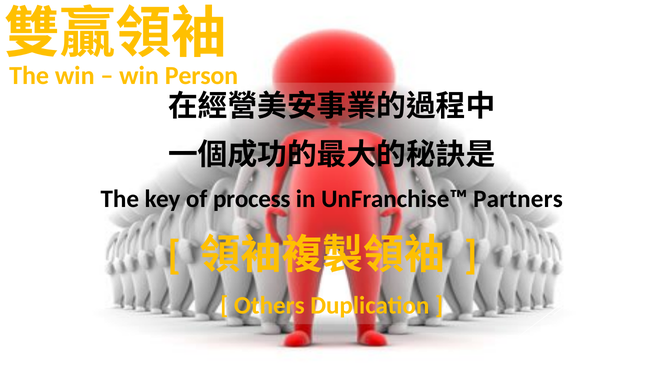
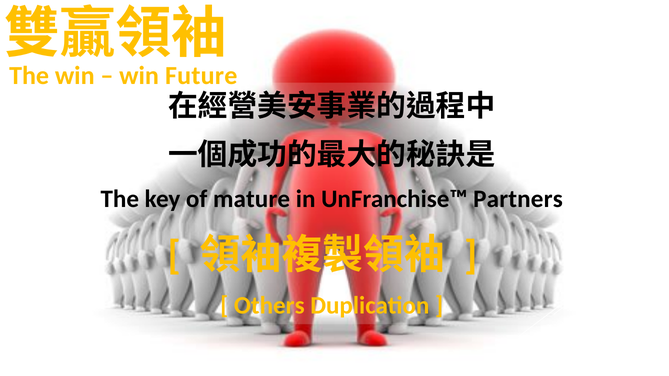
Person: Person -> Future
process: process -> mature
